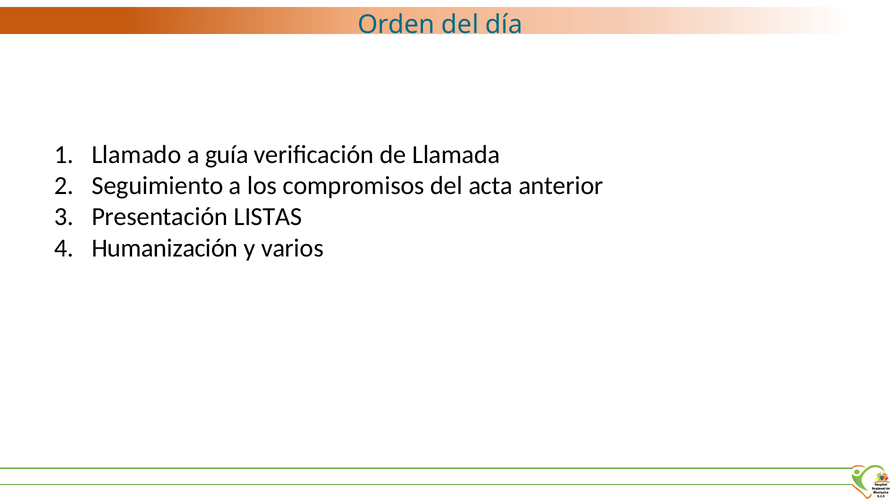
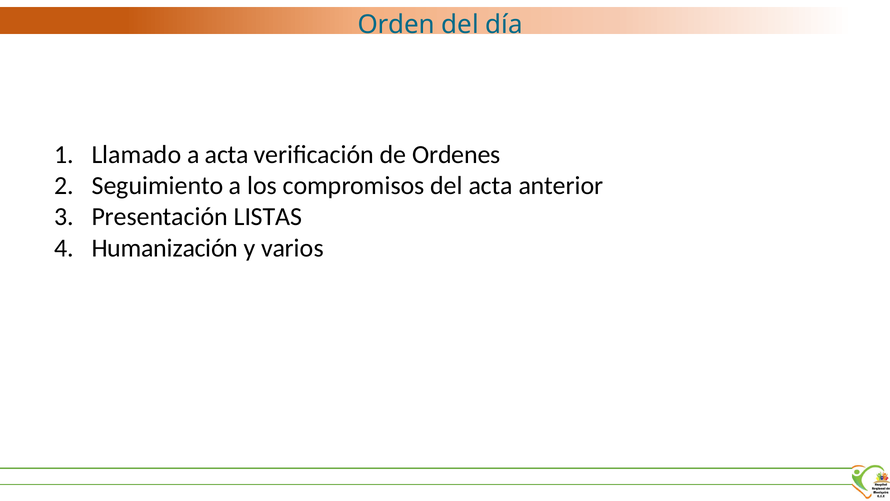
a guía: guía -> acta
Llamada: Llamada -> Ordenes
